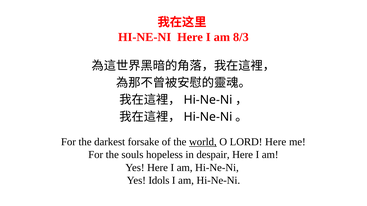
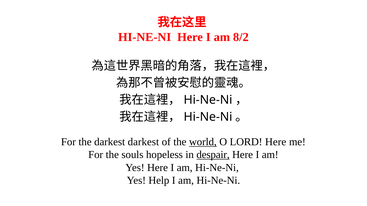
8/3: 8/3 -> 8/2
darkest forsake: forsake -> darkest
despair underline: none -> present
Idols: Idols -> Help
